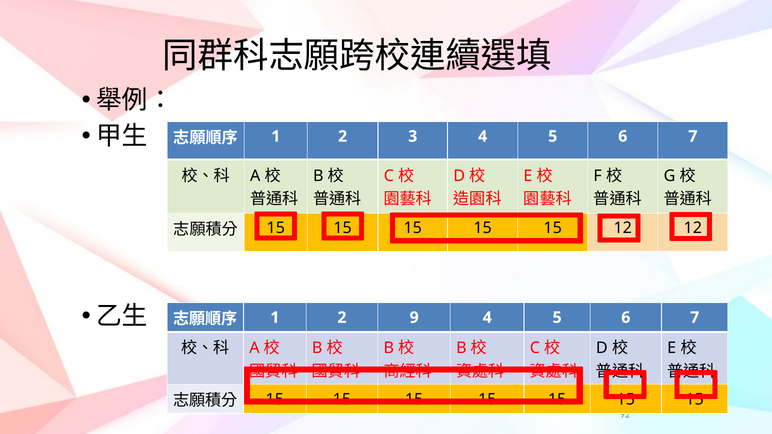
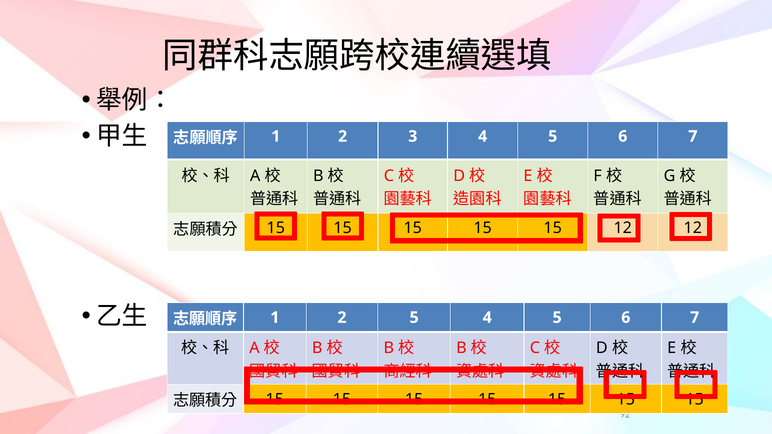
2 9: 9 -> 5
